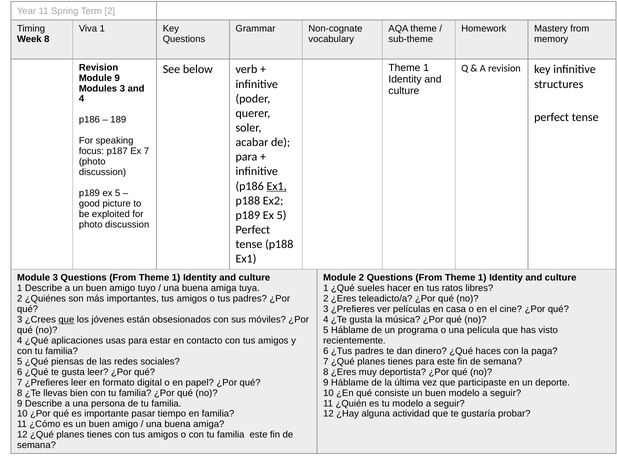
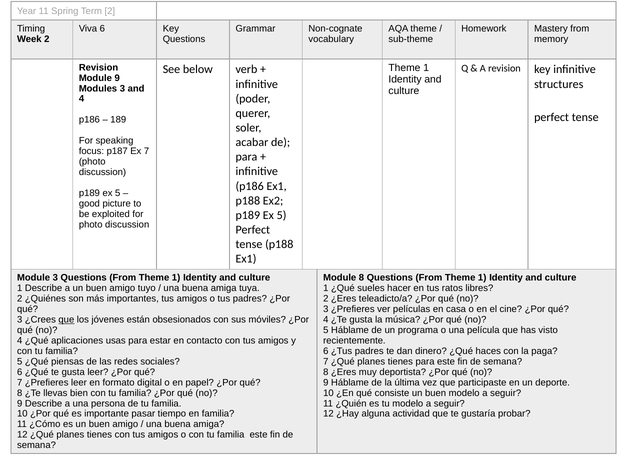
Viva 1: 1 -> 6
Week 8: 8 -> 2
Ex1 at (277, 186) underline: present -> none
Module 2: 2 -> 8
